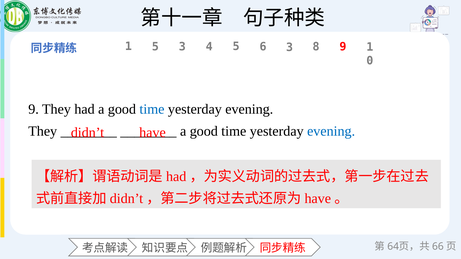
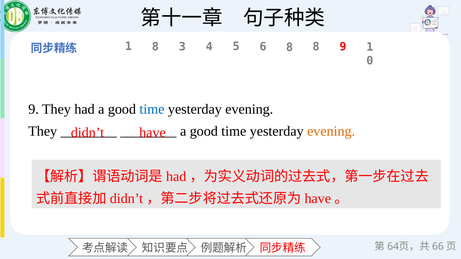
1 5: 5 -> 8
6 3: 3 -> 8
evening at (331, 131) colour: blue -> orange
